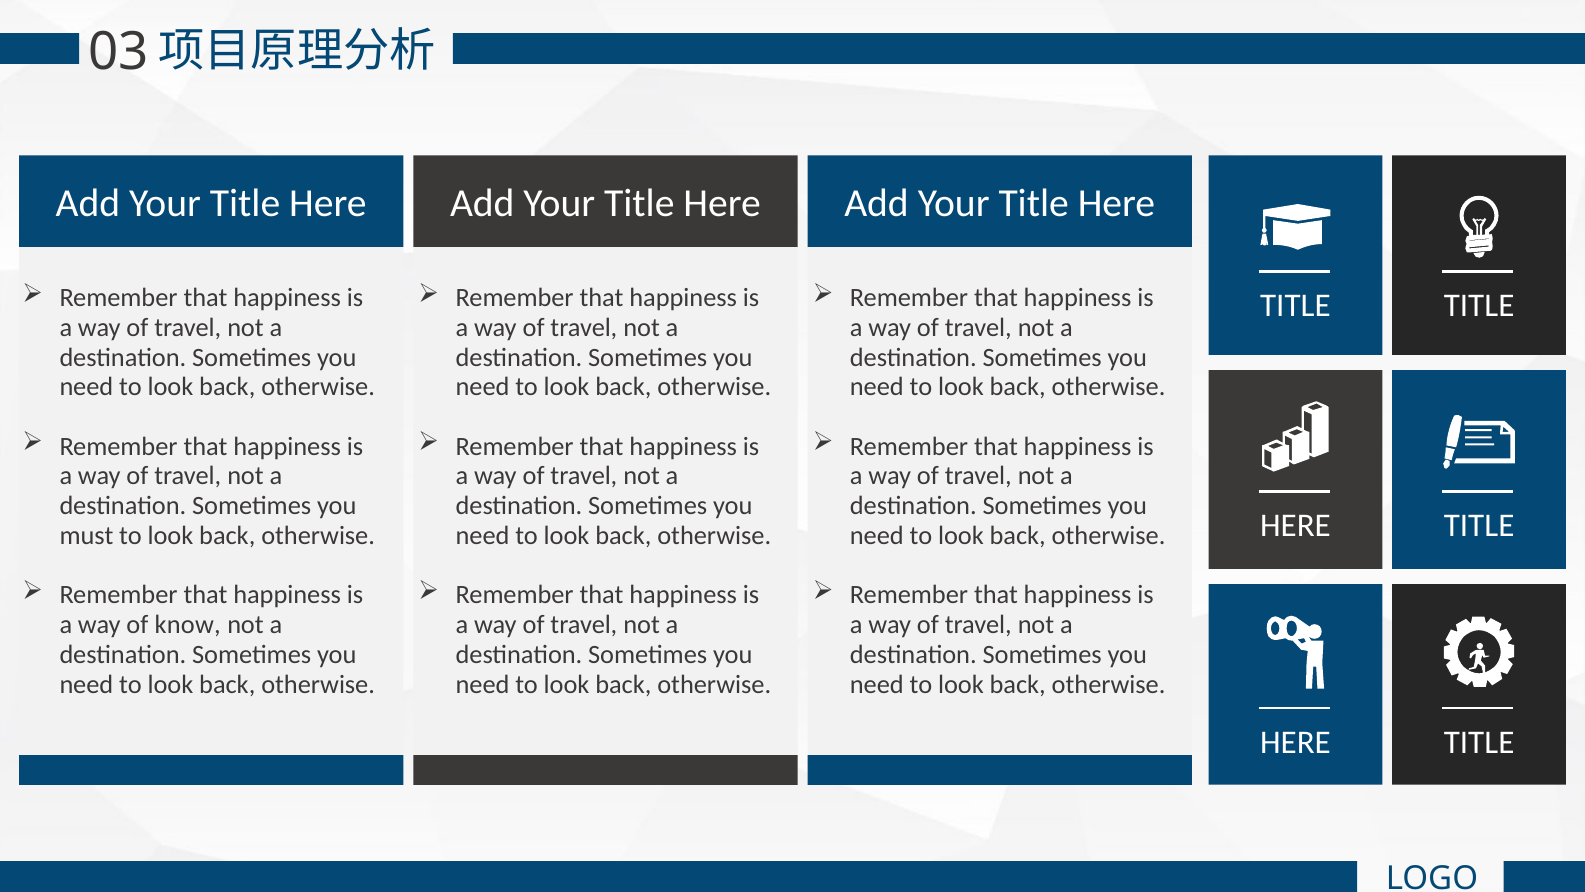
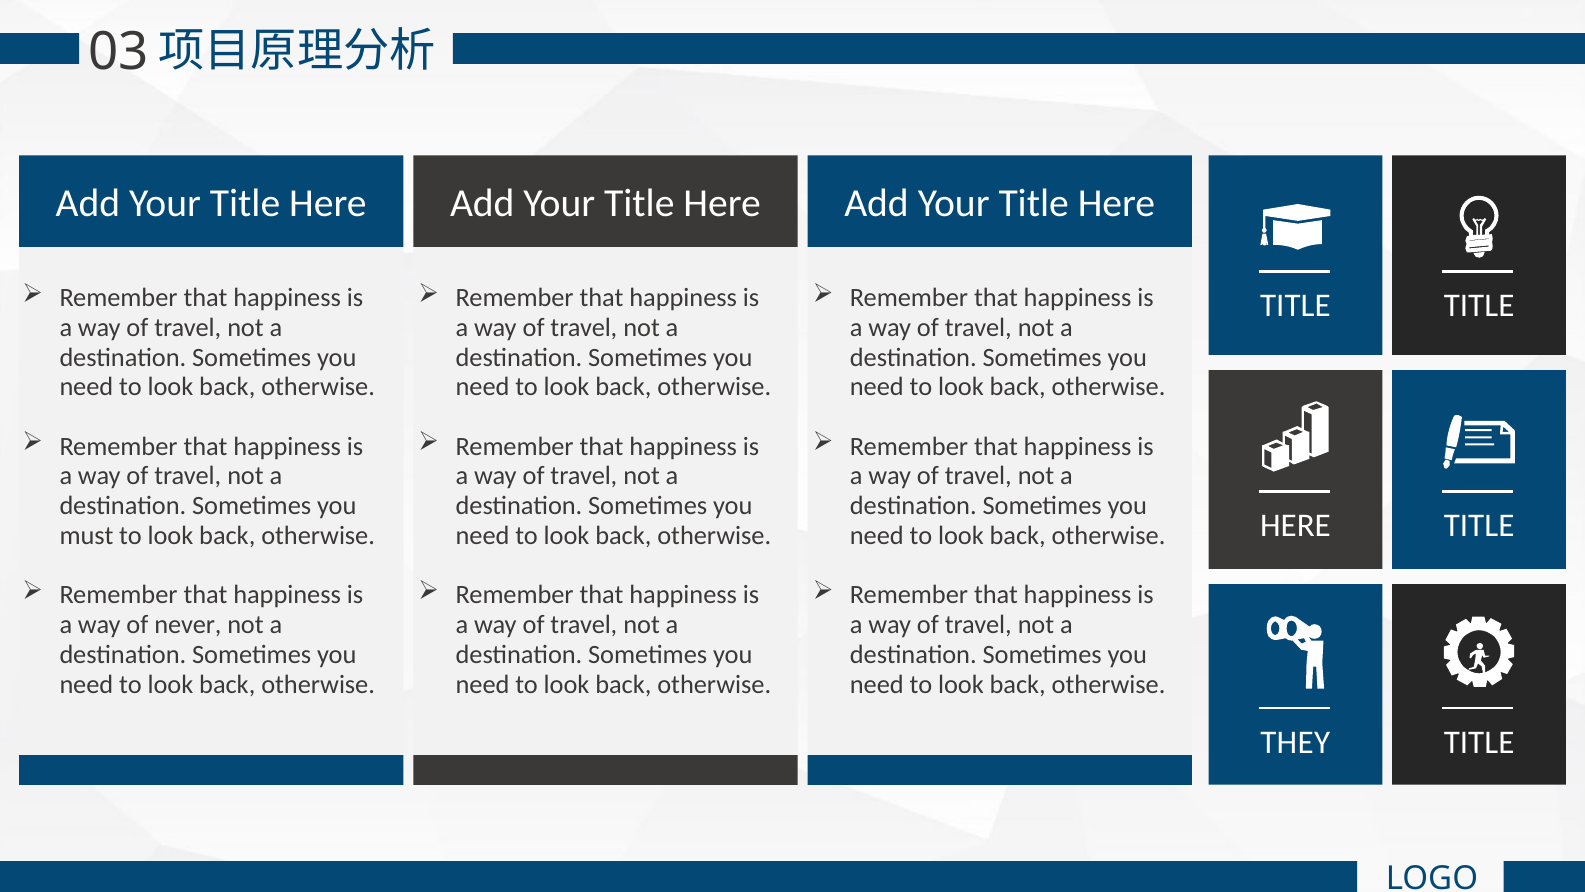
know: know -> never
HERE at (1295, 742): HERE -> THEY
